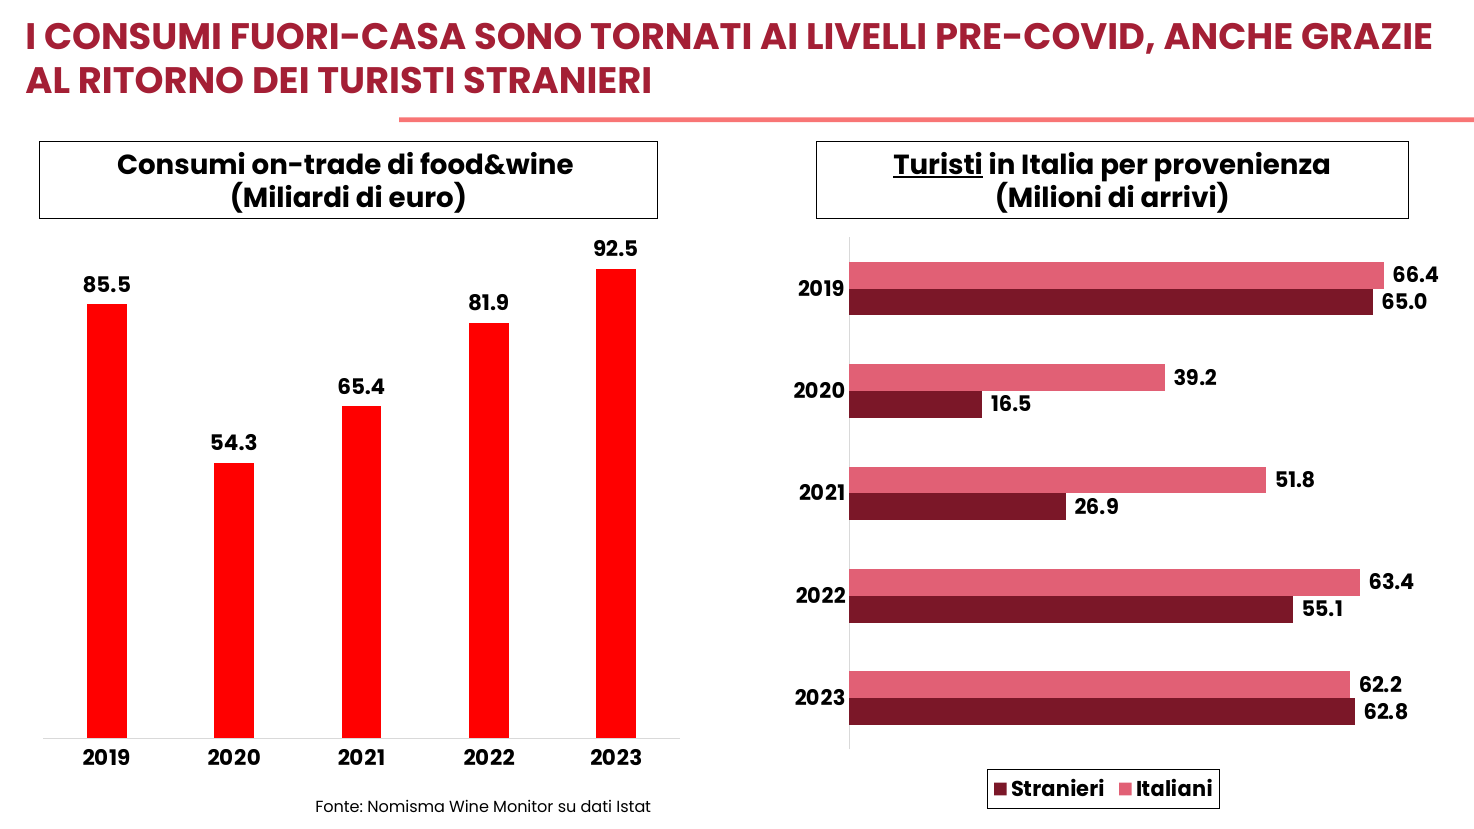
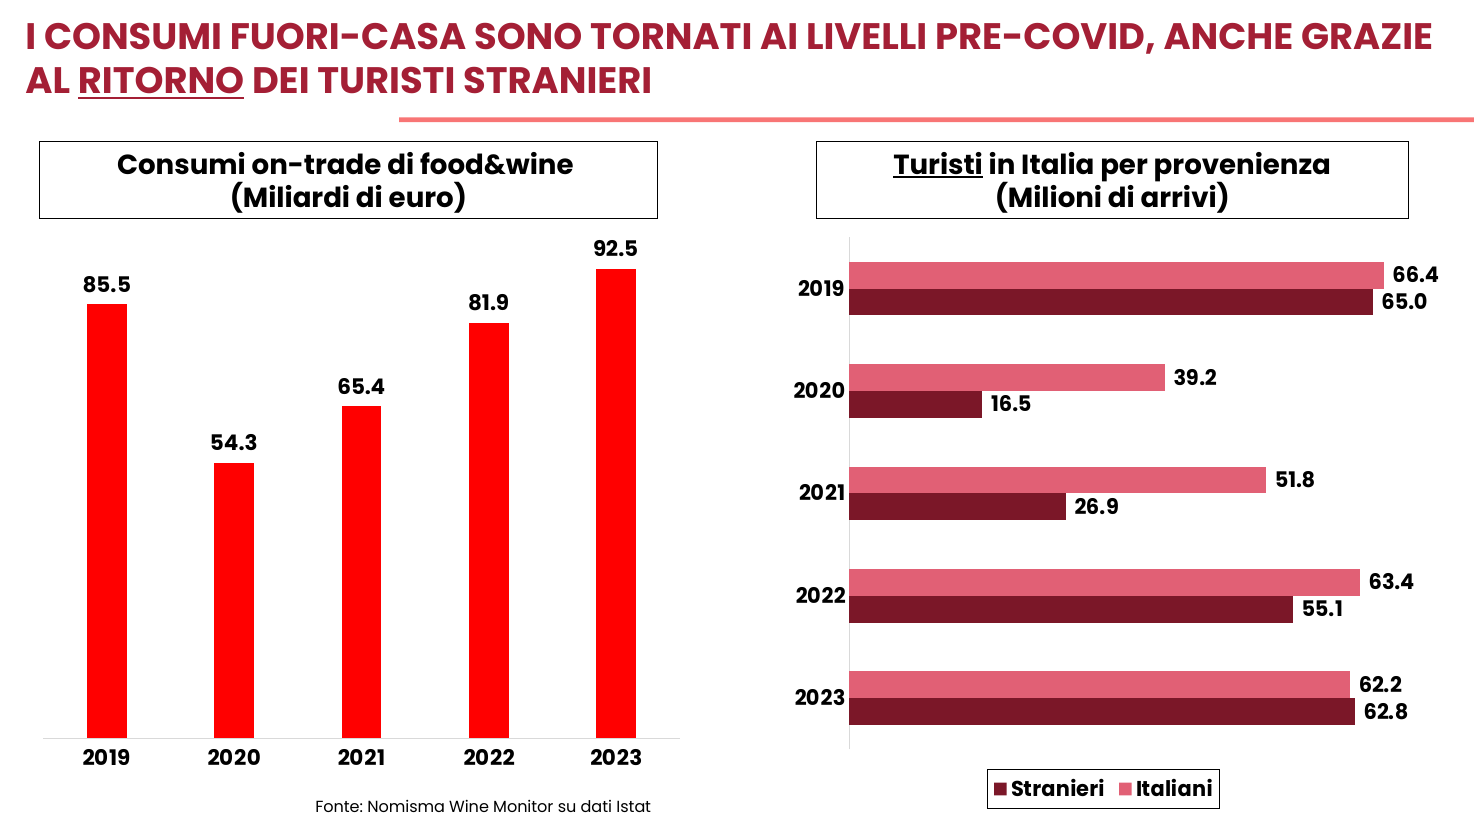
RITORNO underline: none -> present
